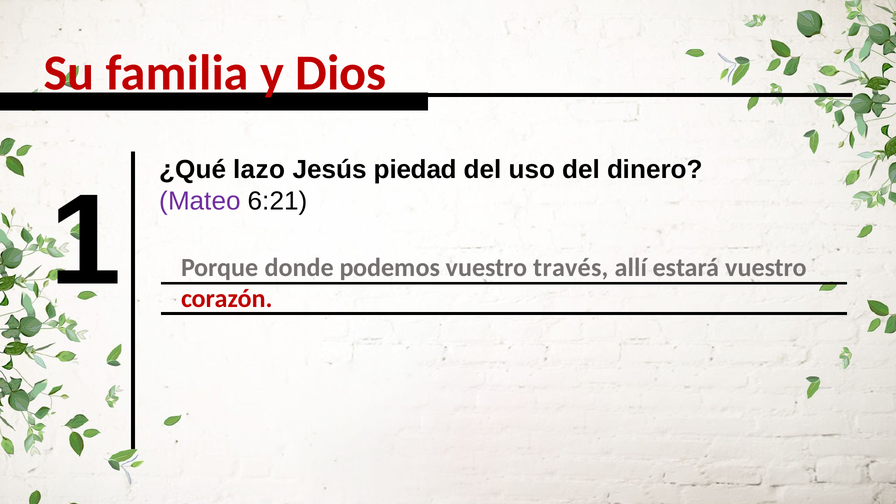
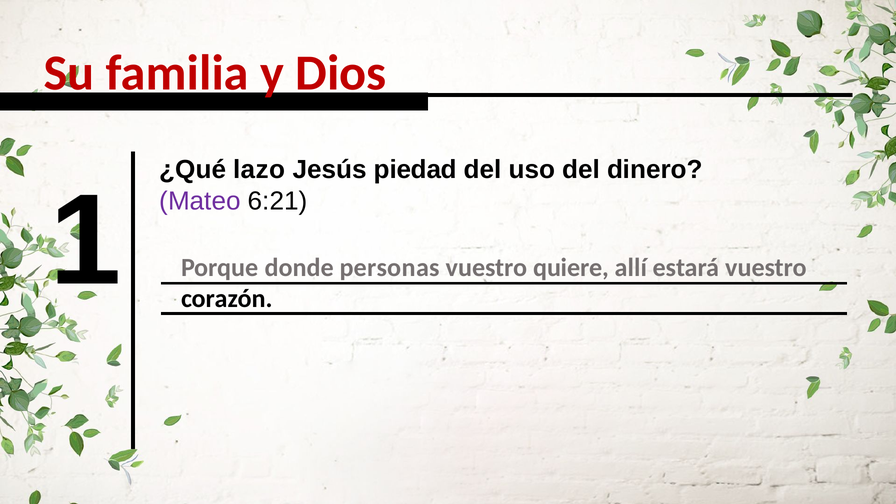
podemos: podemos -> personas
través: través -> quiere
corazón colour: red -> black
